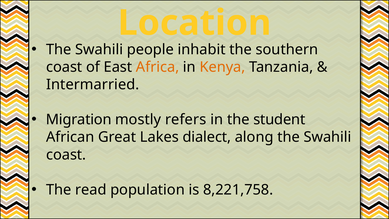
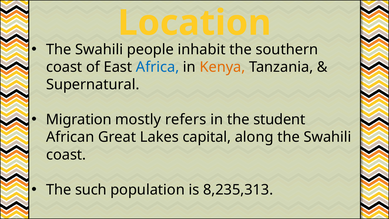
Africa colour: orange -> blue
Intermarried: Intermarried -> Supernatural
dialect: dialect -> capital
read: read -> such
8,221,758: 8,221,758 -> 8,235,313
